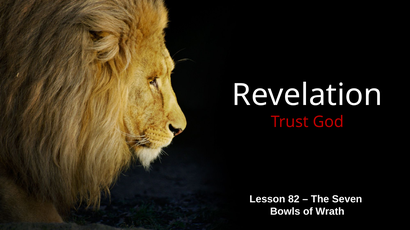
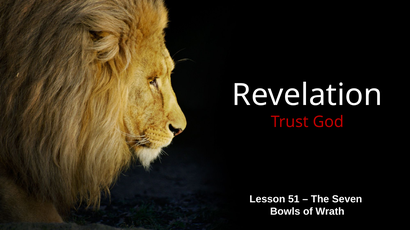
82: 82 -> 51
